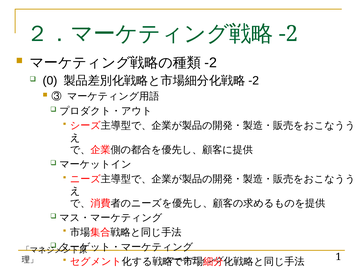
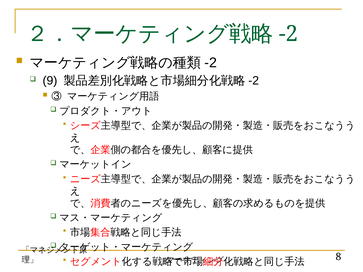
0: 0 -> 9
1: 1 -> 8
